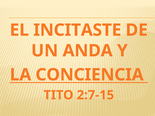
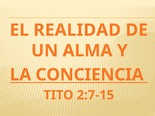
INCITASTE: INCITASTE -> REALIDAD
ANDA: ANDA -> ALMA
